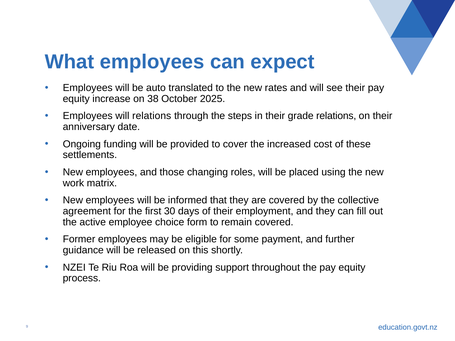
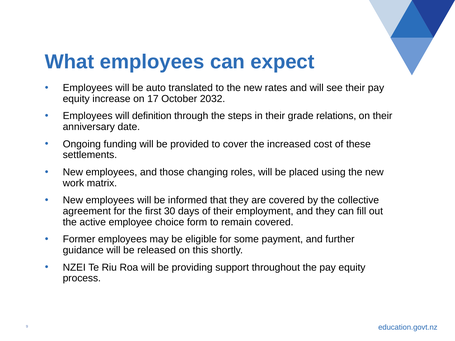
38: 38 -> 17
2025: 2025 -> 2032
will relations: relations -> definition
